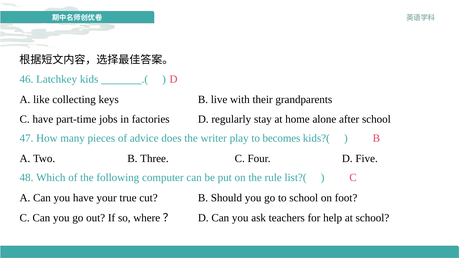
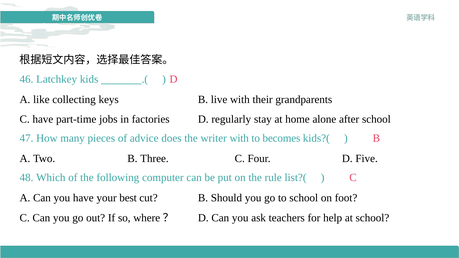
writer play: play -> with
true: true -> best
